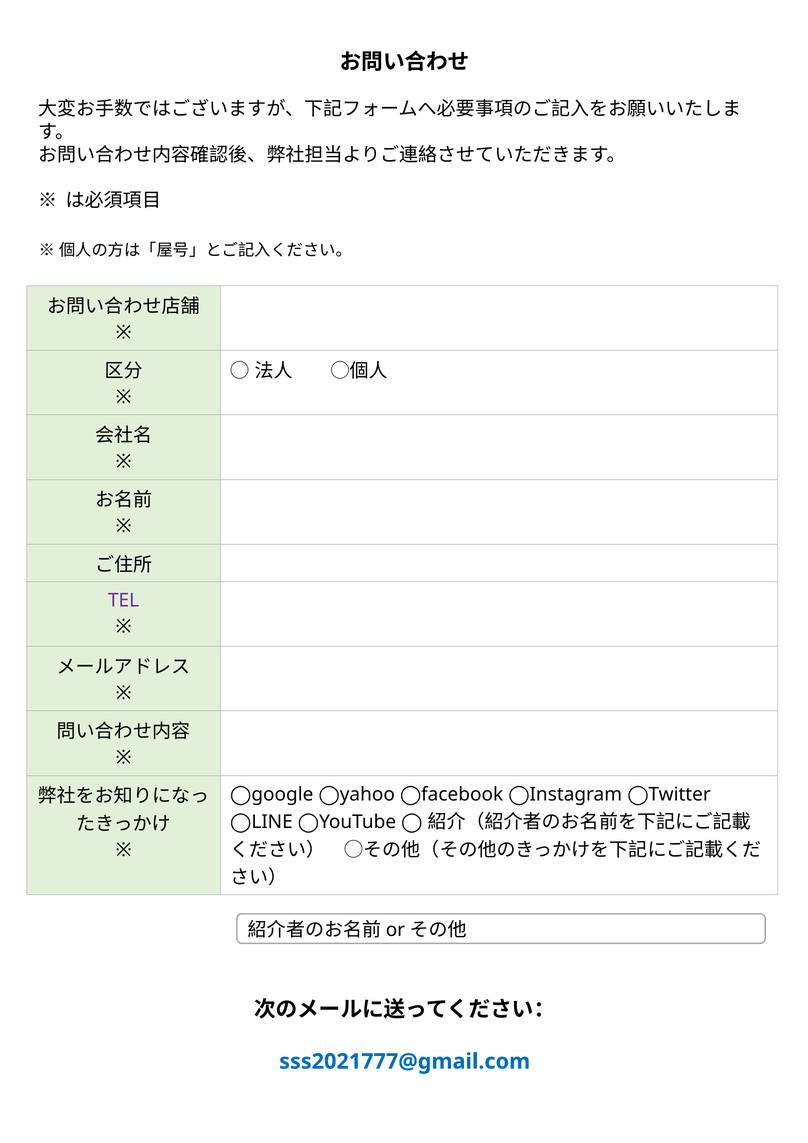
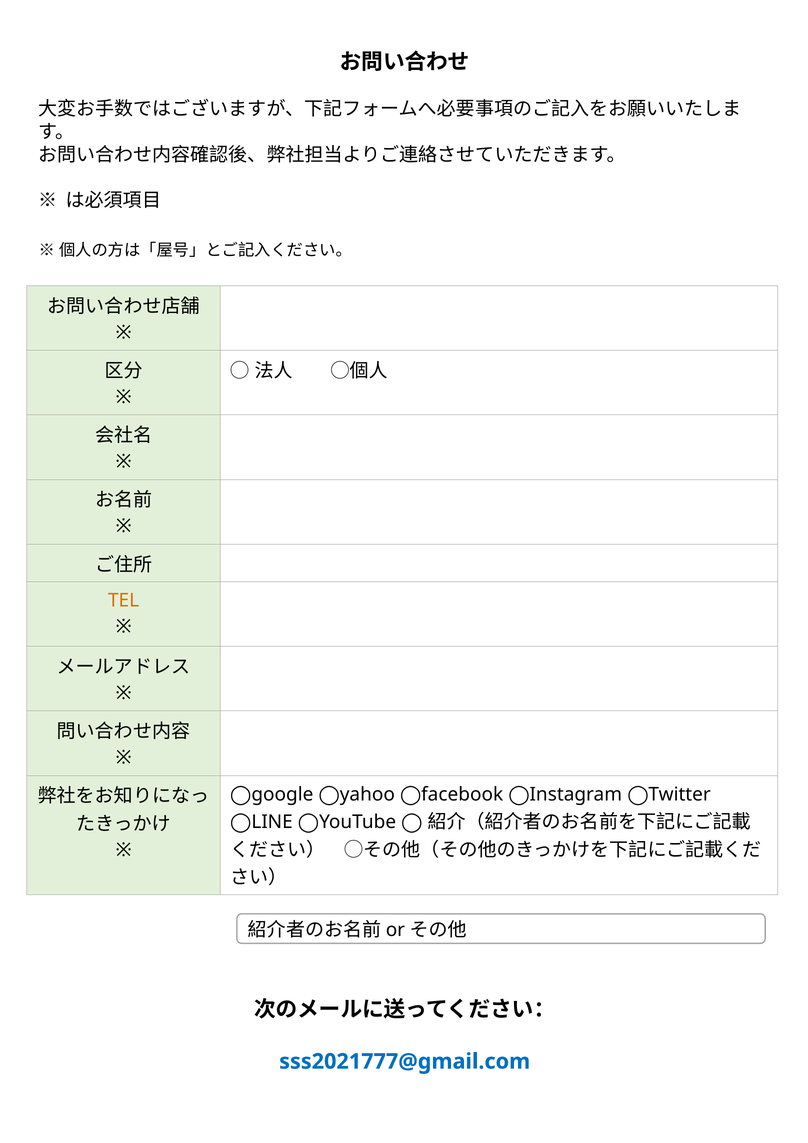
TEL colour: purple -> orange
